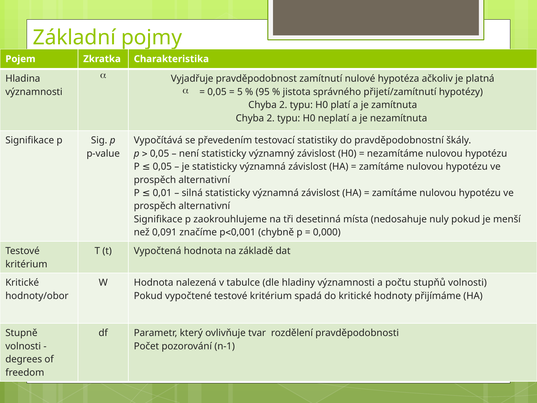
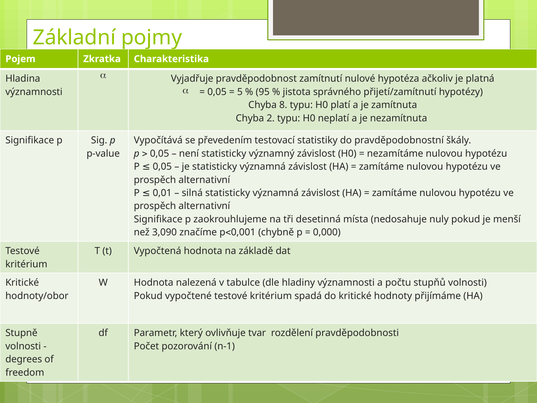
2 at (283, 105): 2 -> 8
0,091: 0,091 -> 3,090
